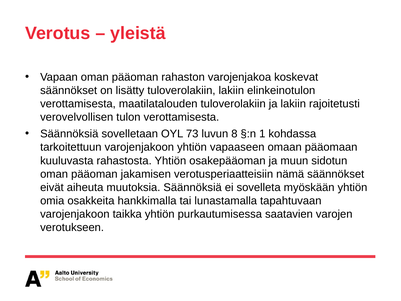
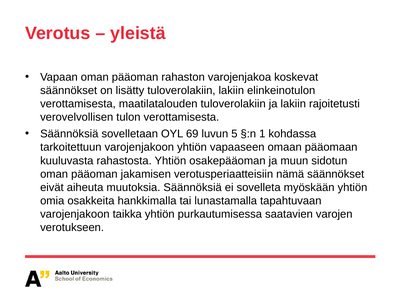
73: 73 -> 69
8: 8 -> 5
